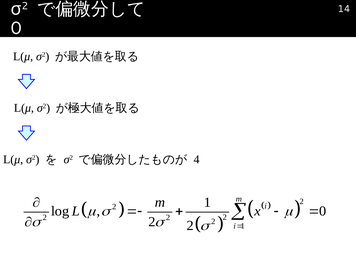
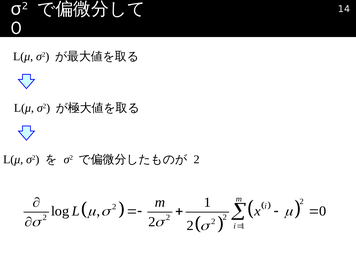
4 at (197, 160): 4 -> 2
